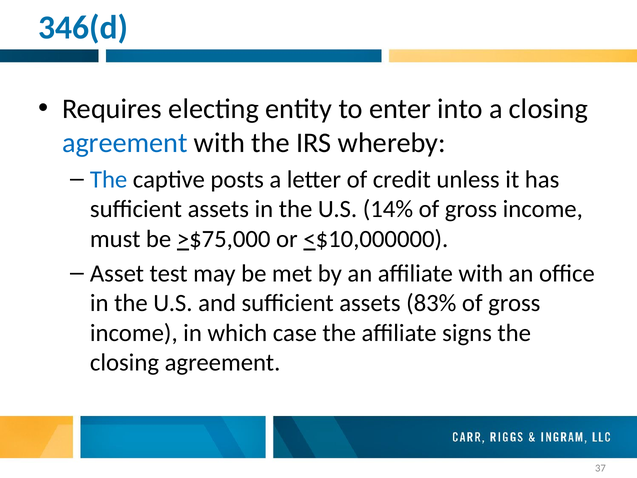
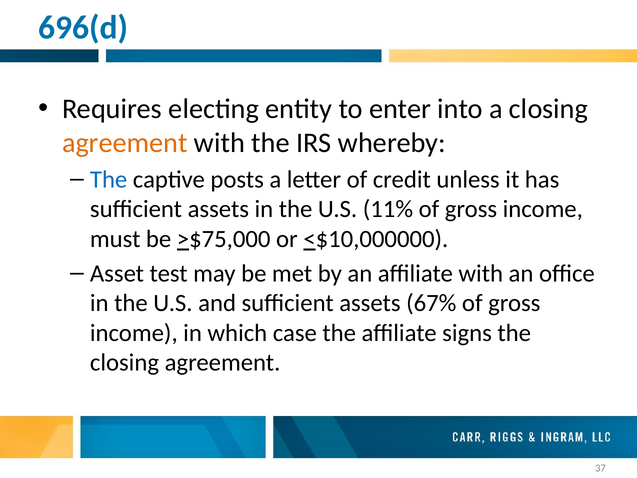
346(d: 346(d -> 696(d
agreement at (125, 143) colour: blue -> orange
14%: 14% -> 11%
83%: 83% -> 67%
